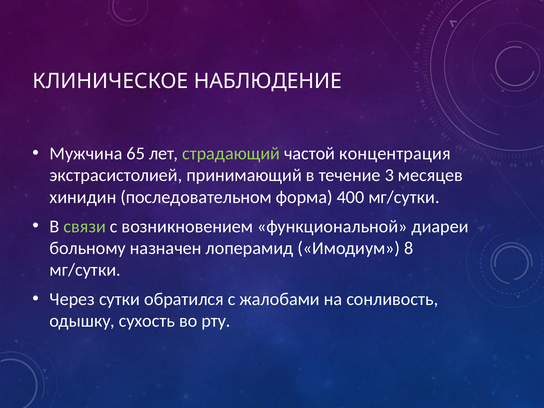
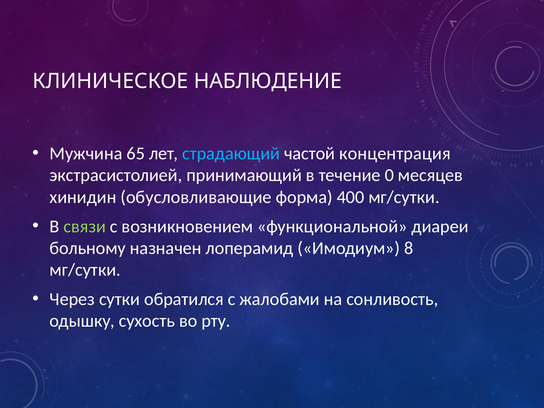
страдающий colour: light green -> light blue
3: 3 -> 0
последовательном: последовательном -> обусловливающие
